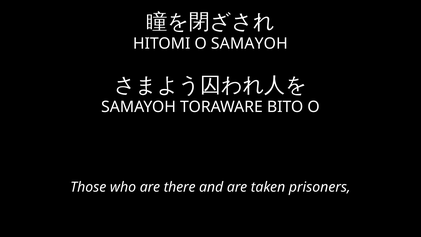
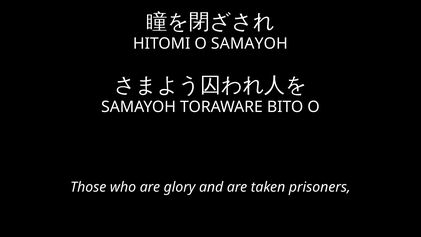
there: there -> glory
